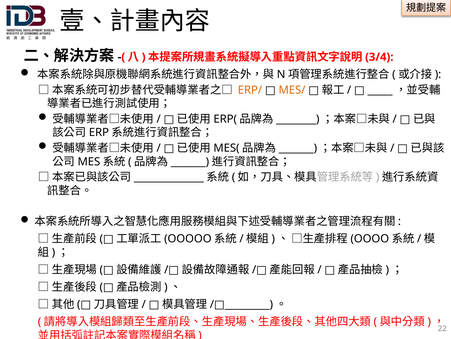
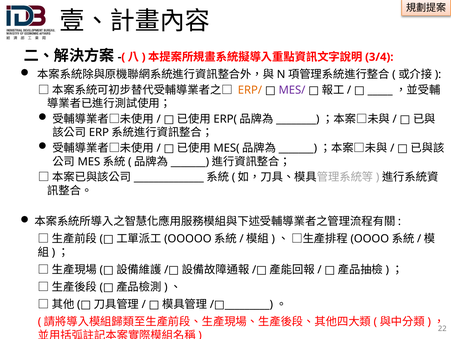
MES/ colour: orange -> purple
